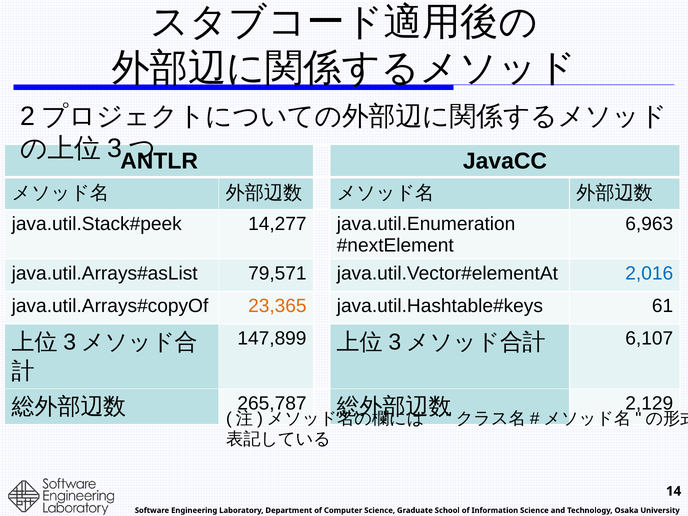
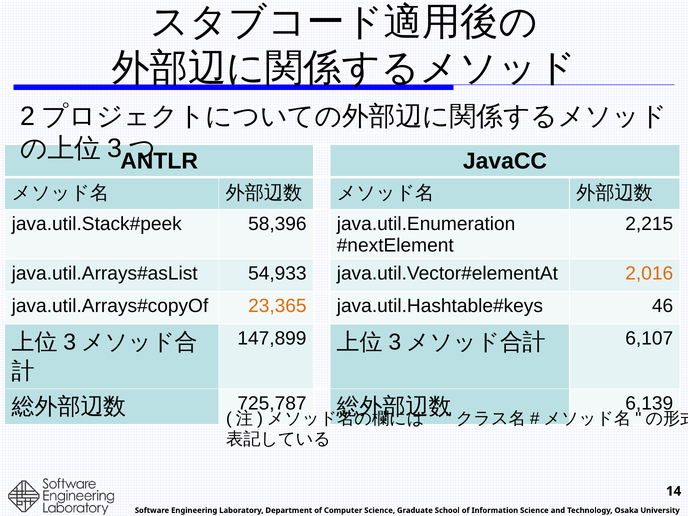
14,277: 14,277 -> 58,396
6,963: 6,963 -> 2,215
79,571: 79,571 -> 54,933
2,016 colour: blue -> orange
61: 61 -> 46
265,787: 265,787 -> 725,787
2,129: 2,129 -> 6,139
